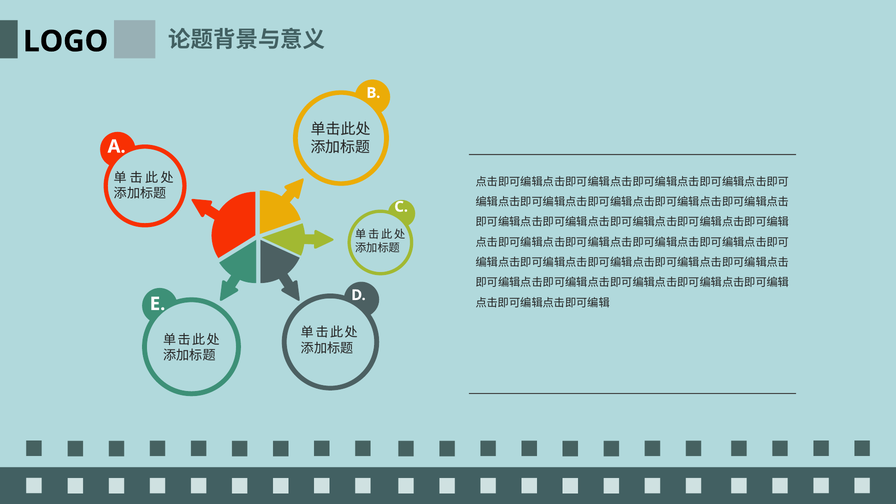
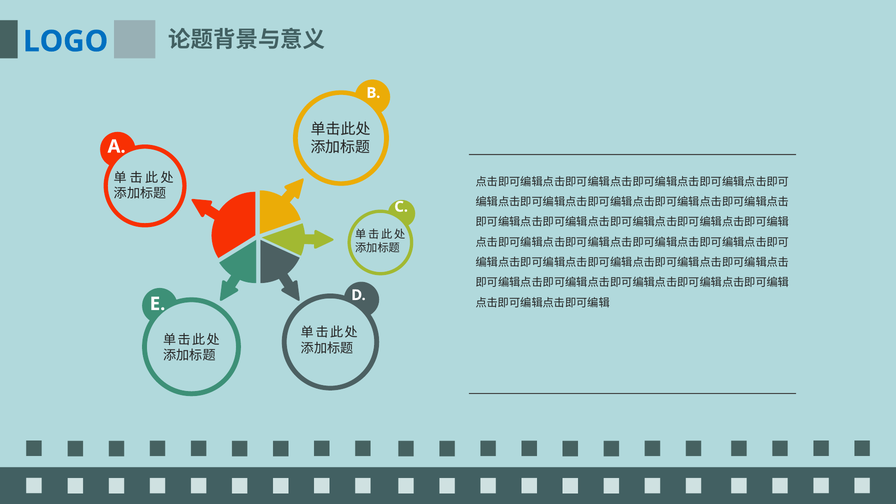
LOGO colour: black -> blue
